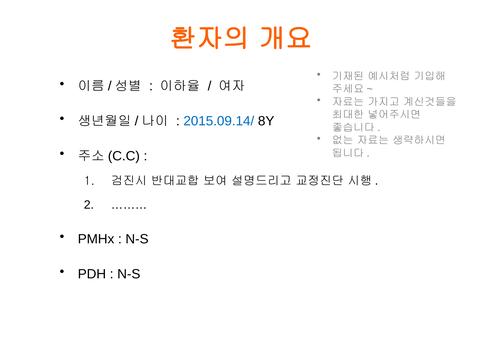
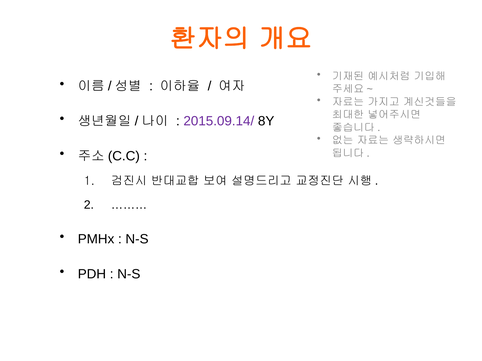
2015.09.14/ colour: blue -> purple
